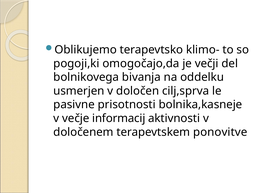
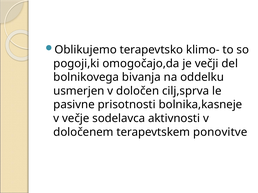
informacij: informacij -> sodelavca
